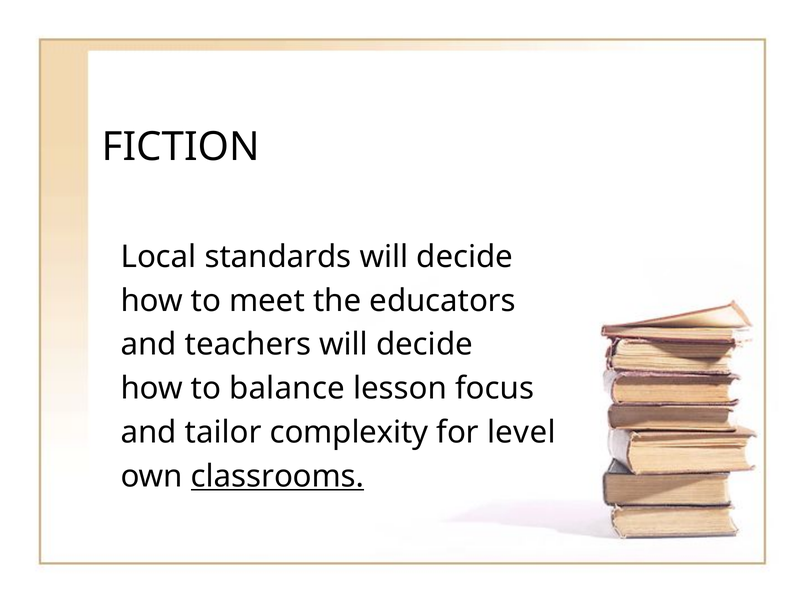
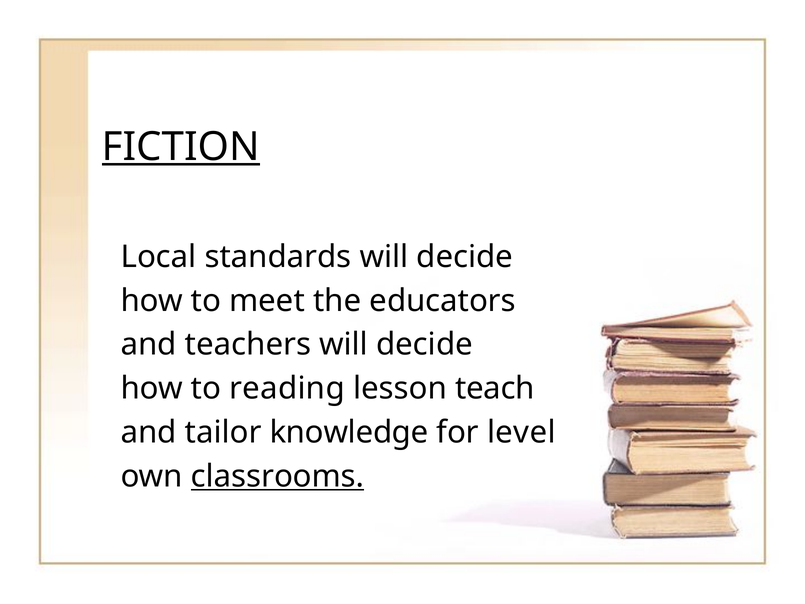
FICTION underline: none -> present
balance: balance -> reading
focus: focus -> teach
complexity: complexity -> knowledge
